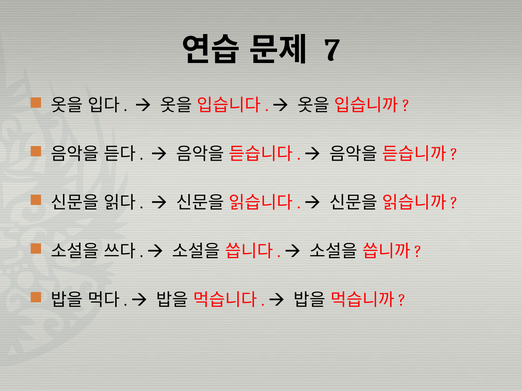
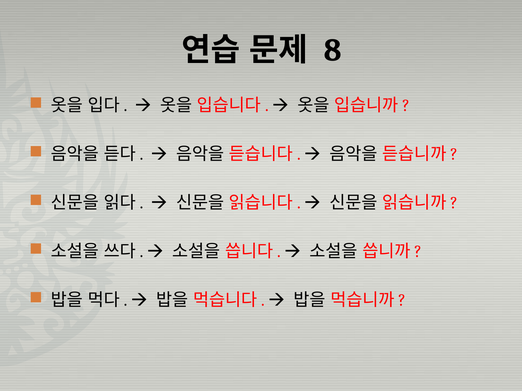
7: 7 -> 8
